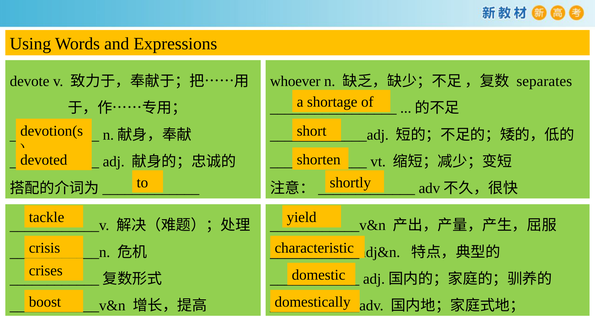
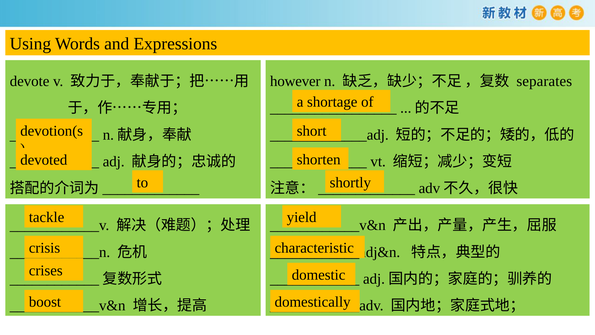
whoever: whoever -> however
